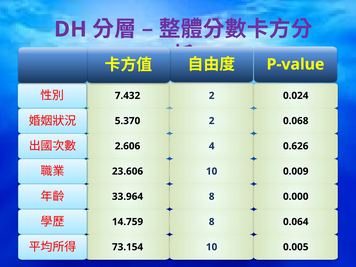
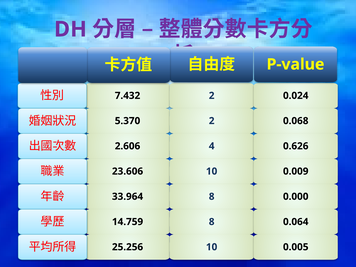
73.154: 73.154 -> 25.256
